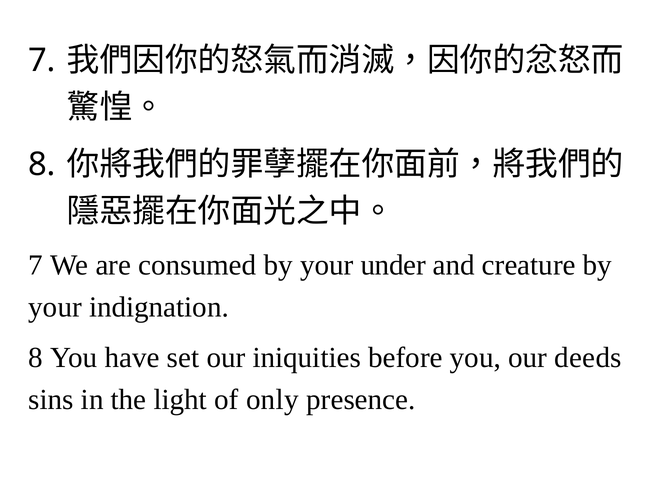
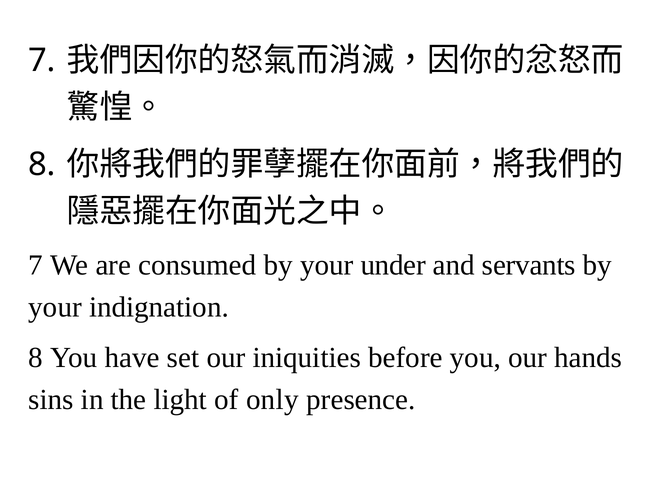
creature: creature -> servants
deeds: deeds -> hands
